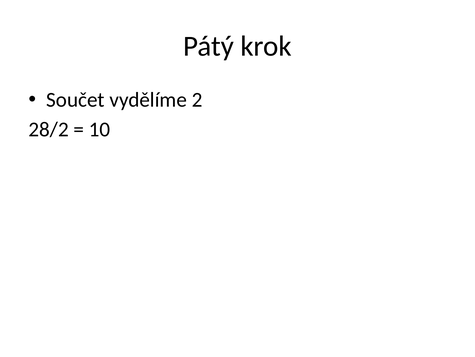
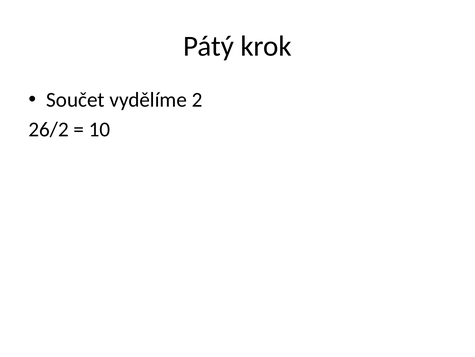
28/2: 28/2 -> 26/2
